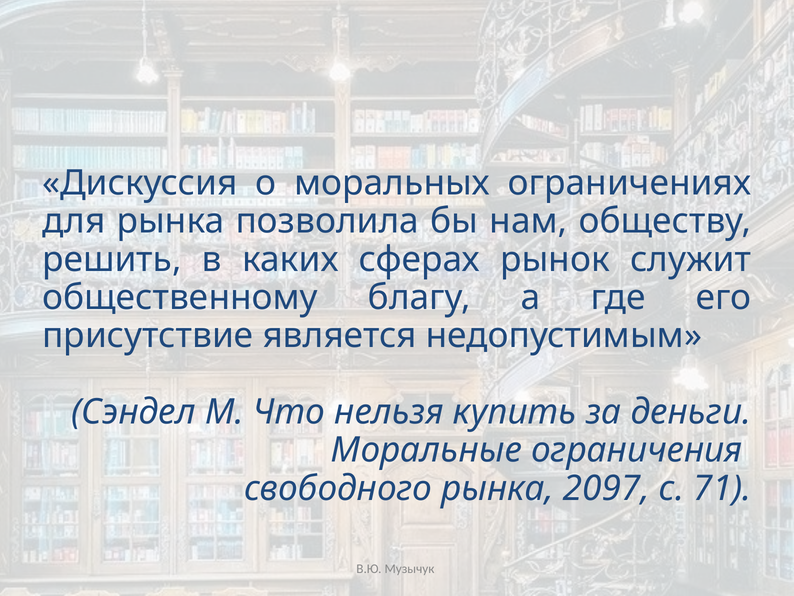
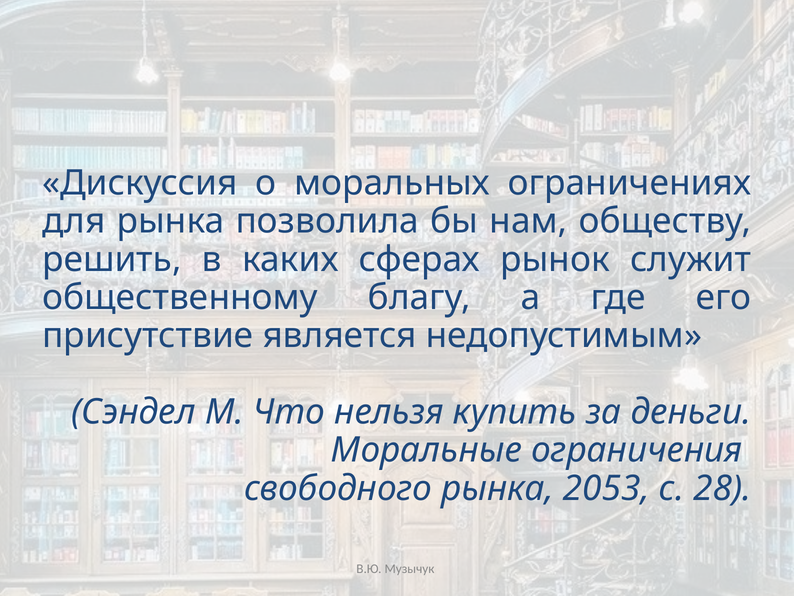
2097: 2097 -> 2053
71: 71 -> 28
